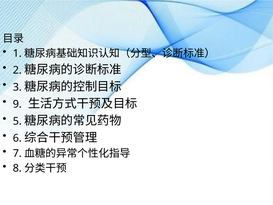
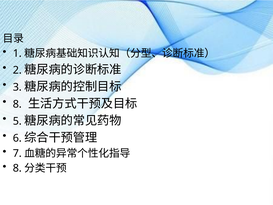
9 at (17, 104): 9 -> 8
